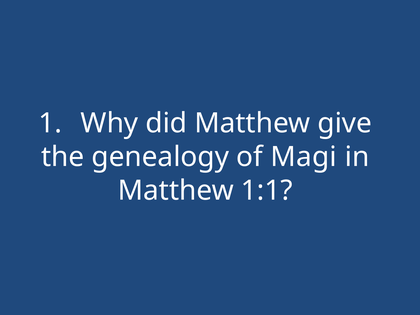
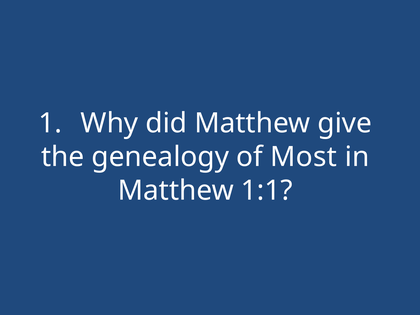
Magi: Magi -> Most
